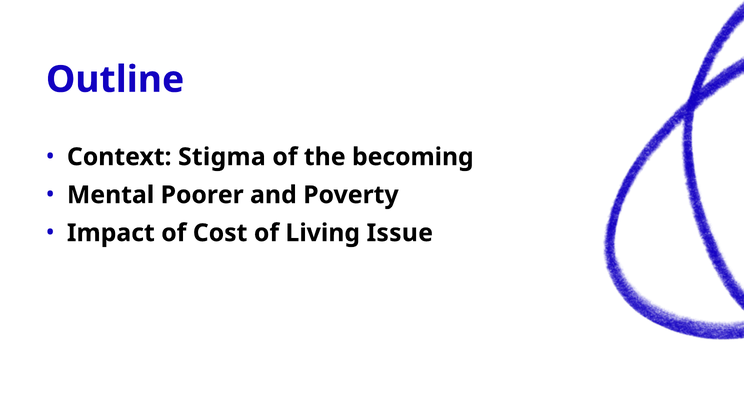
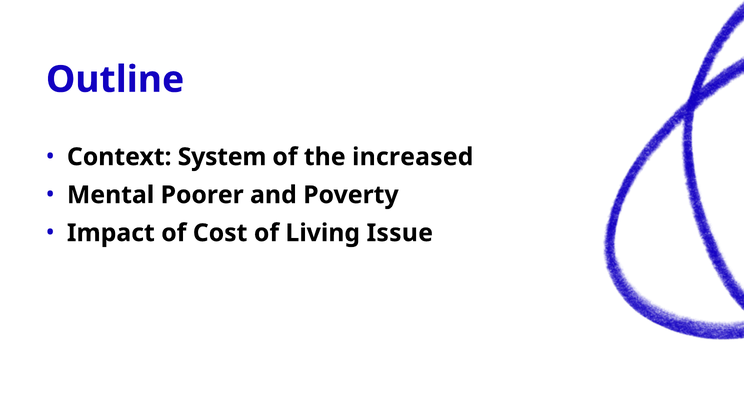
Stigma: Stigma -> System
becoming: becoming -> increased
